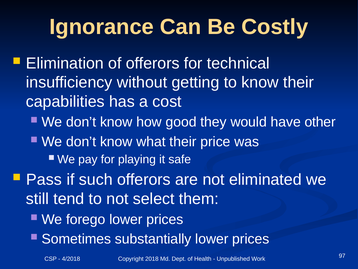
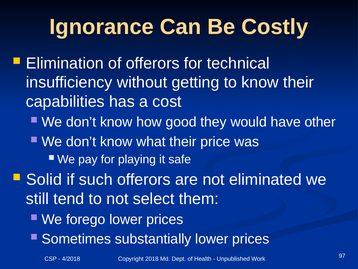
Pass: Pass -> Solid
